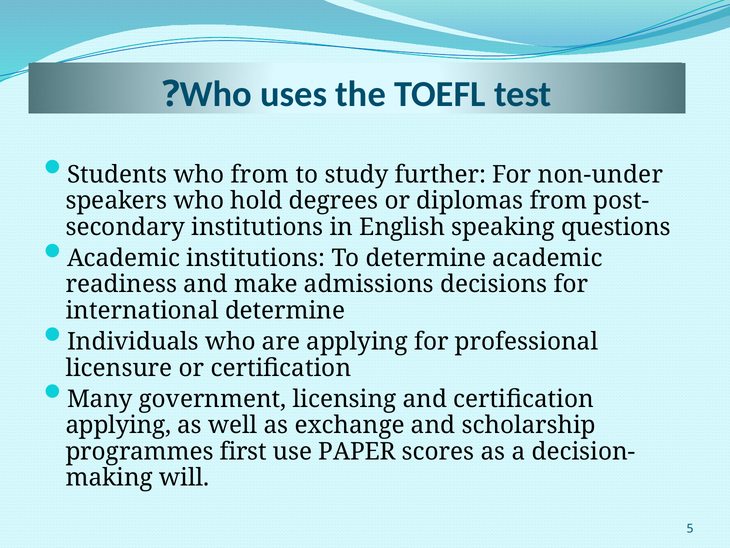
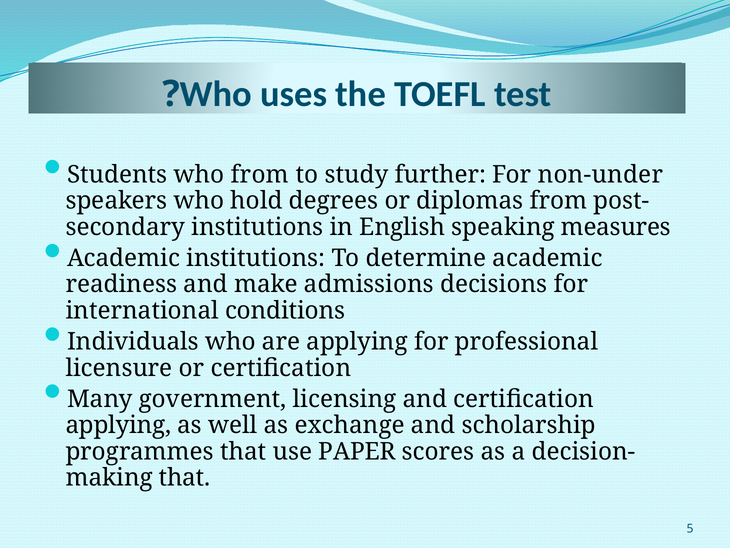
questions: questions -> measures
international determine: determine -> conditions
programmes first: first -> that
will at (184, 478): will -> that
